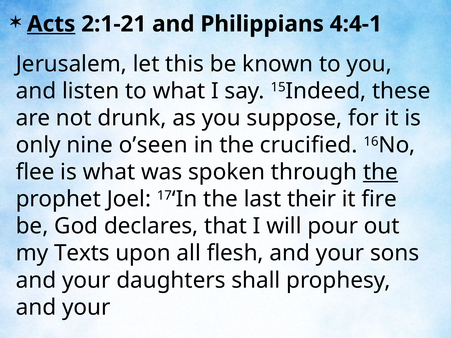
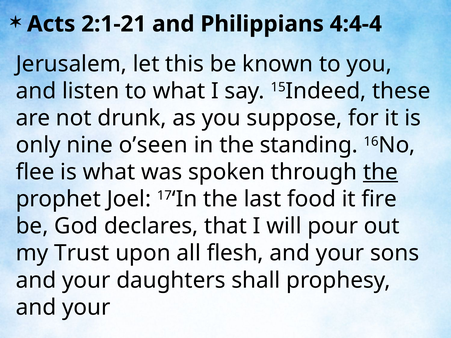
Acts underline: present -> none
4:4-1: 4:4-1 -> 4:4-4
crucified: crucified -> standing
their: their -> food
Texts: Texts -> Trust
